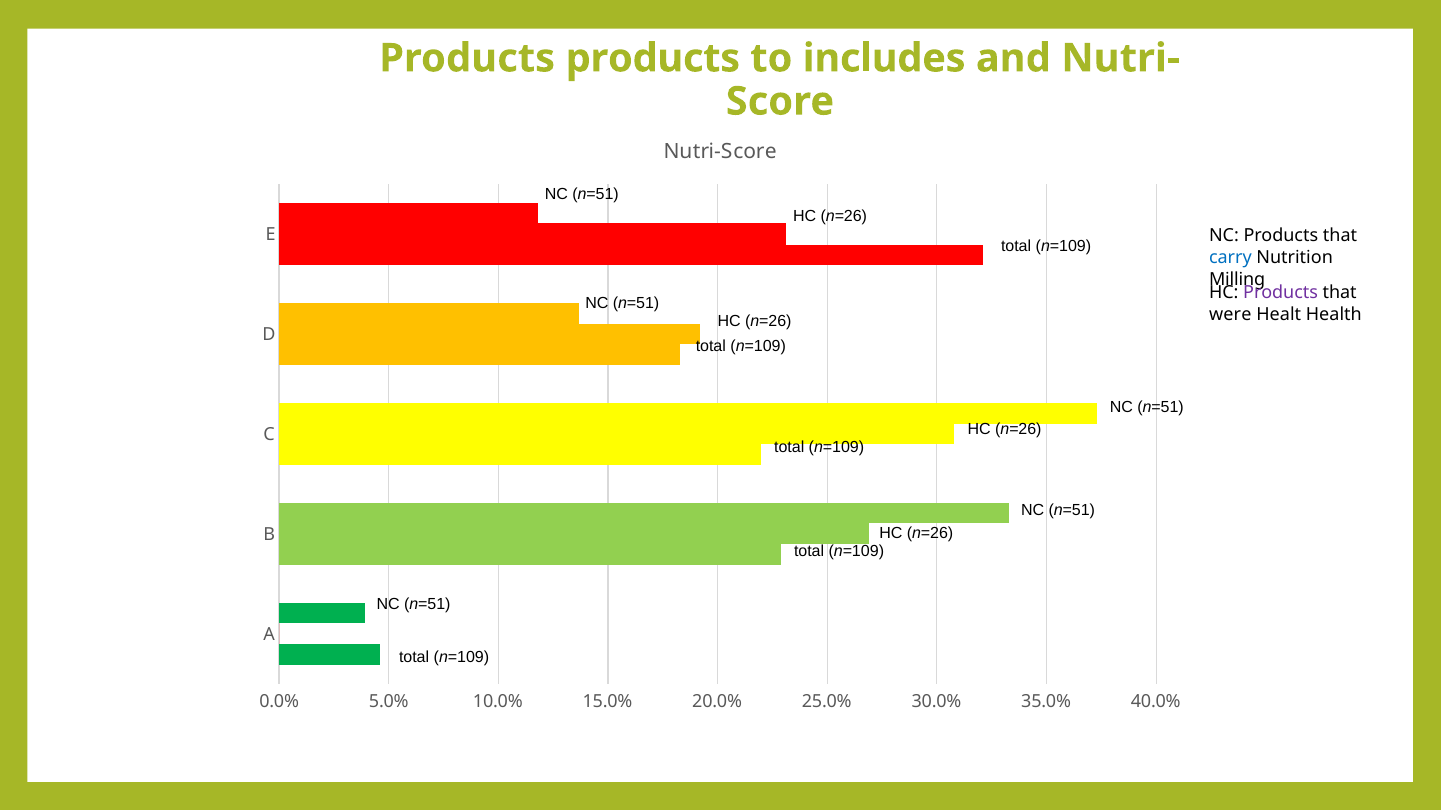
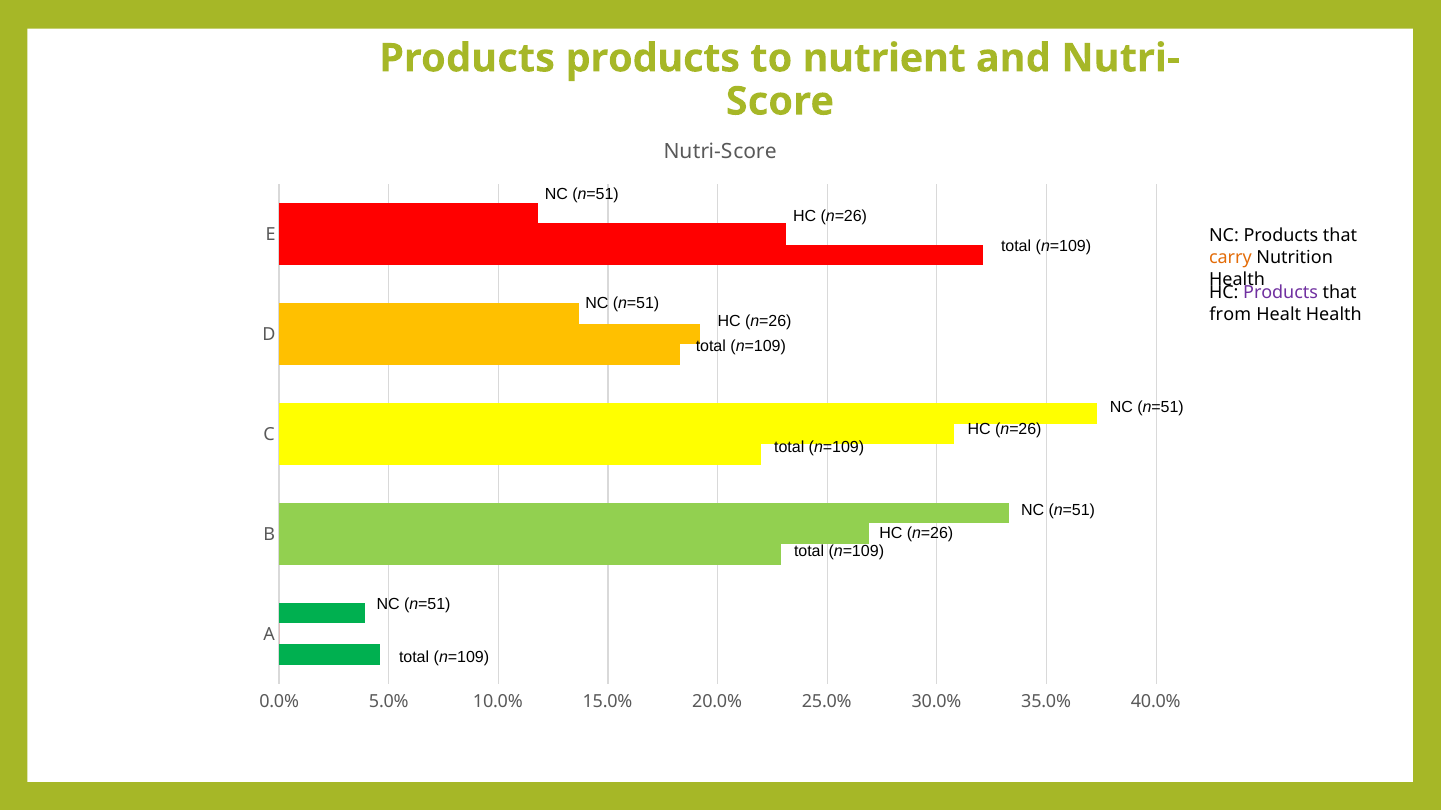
includes: includes -> nutrient
carry colour: blue -> orange
Milling at (1237, 279): Milling -> Health
were: were -> from
